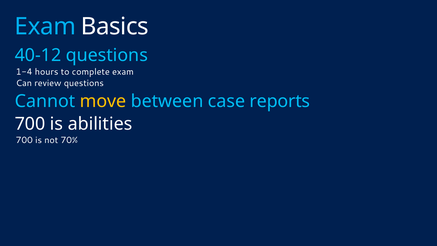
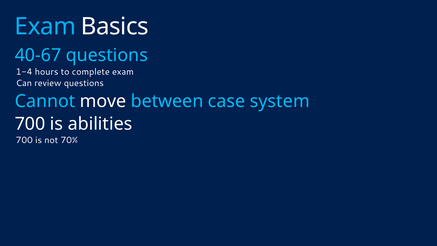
40-12: 40-12 -> 40-67
move colour: yellow -> white
reports: reports -> system
